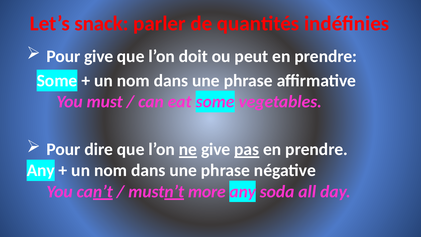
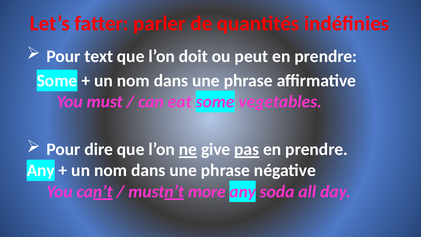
snack: snack -> fatter
Pour give: give -> text
